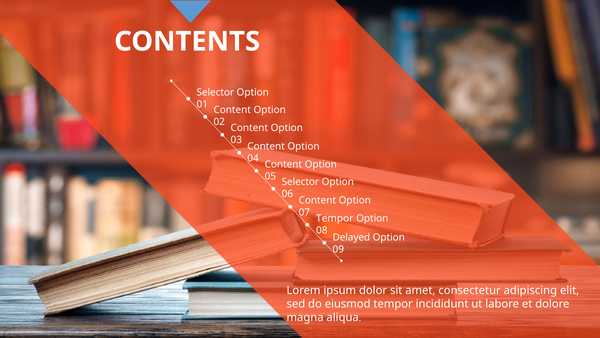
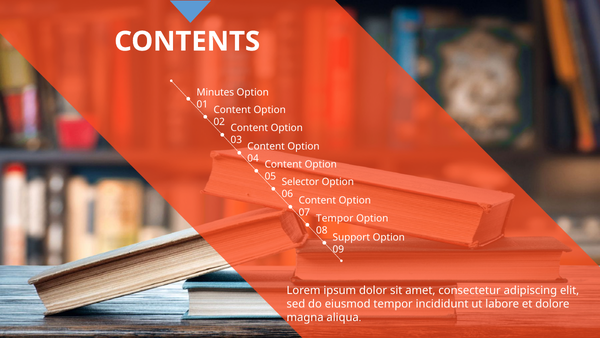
Selector at (215, 92): Selector -> Minutes
Delayed: Delayed -> Support
